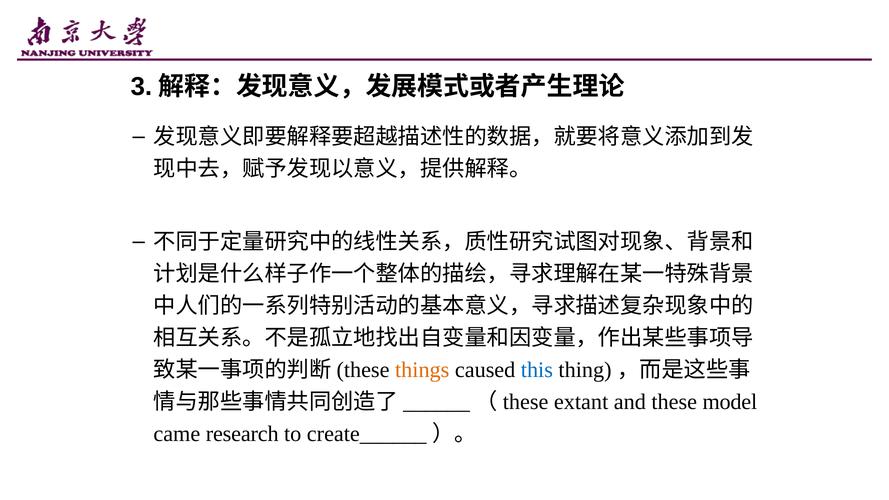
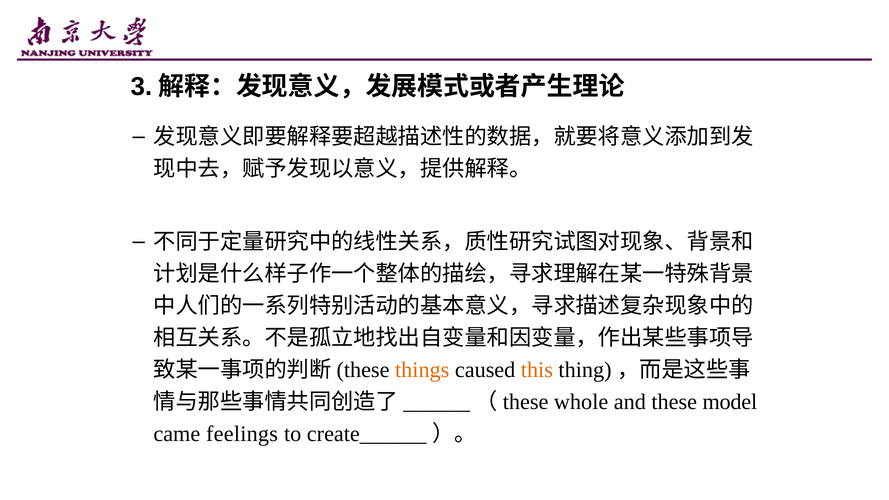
this colour: blue -> orange
extant: extant -> whole
research: research -> feelings
